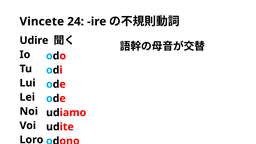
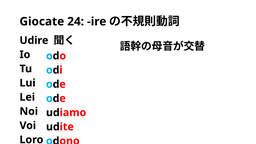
Vincete: Vincete -> Giocate
